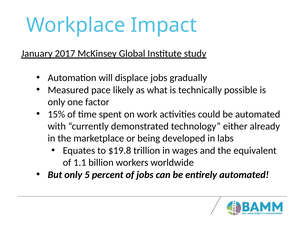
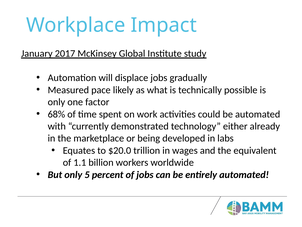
15%: 15% -> 68%
$19.8: $19.8 -> $20.0
